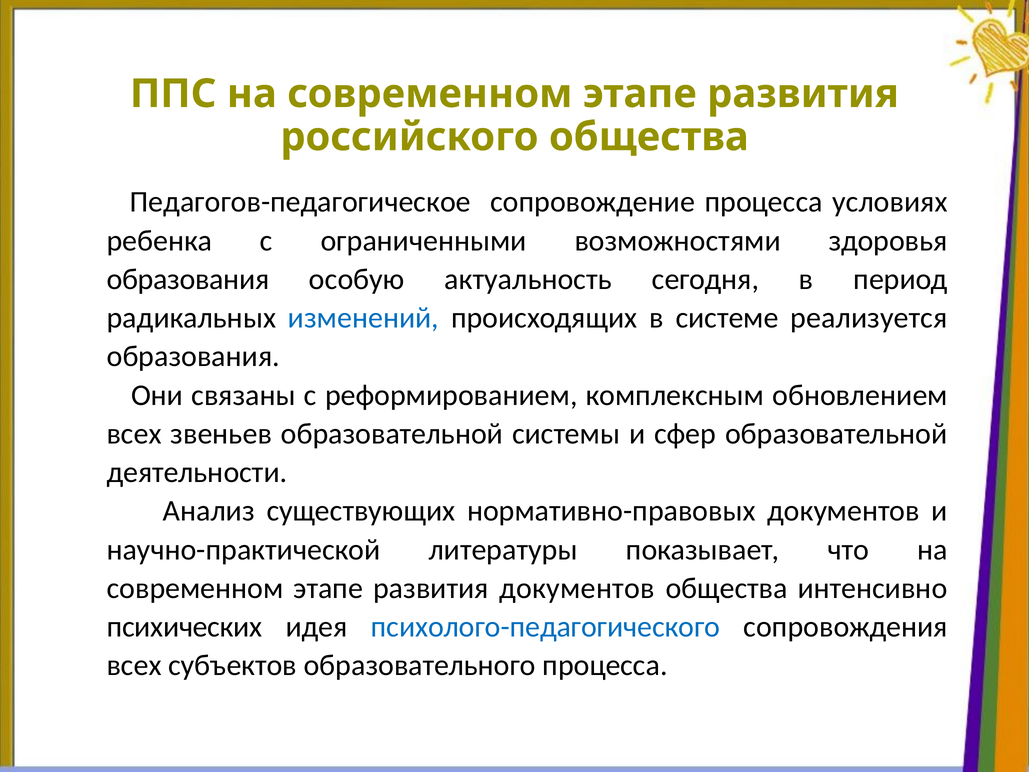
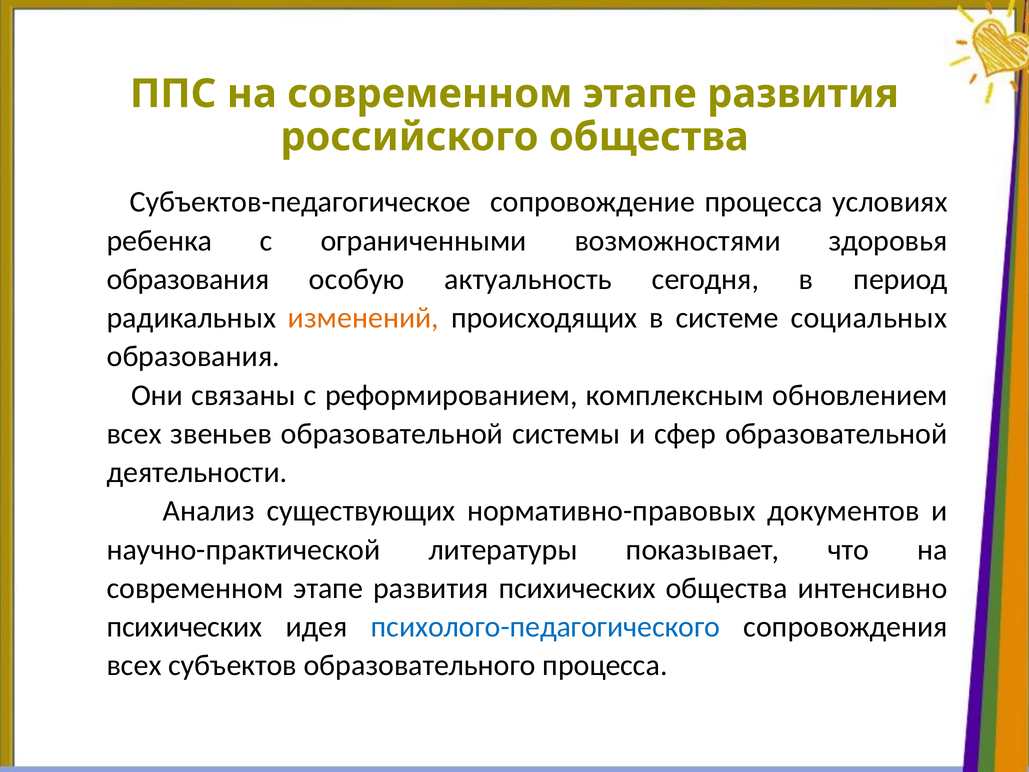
Педагогов-педагогическое: Педагогов-педагогическое -> Субъектов-педагогическое
изменений colour: blue -> orange
реализуется: реализуется -> социальных
развития документов: документов -> психических
